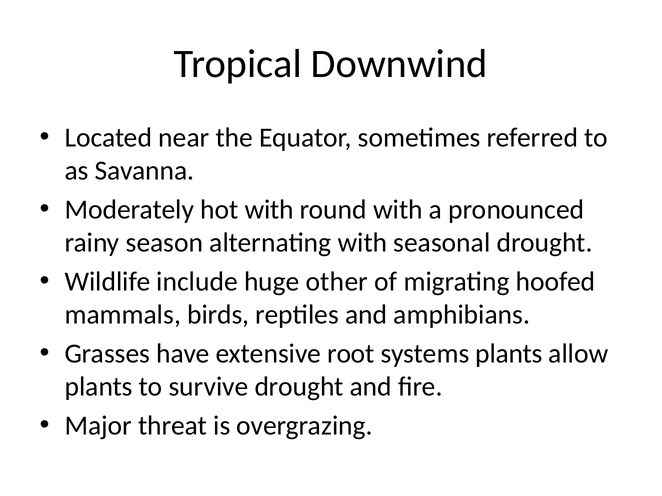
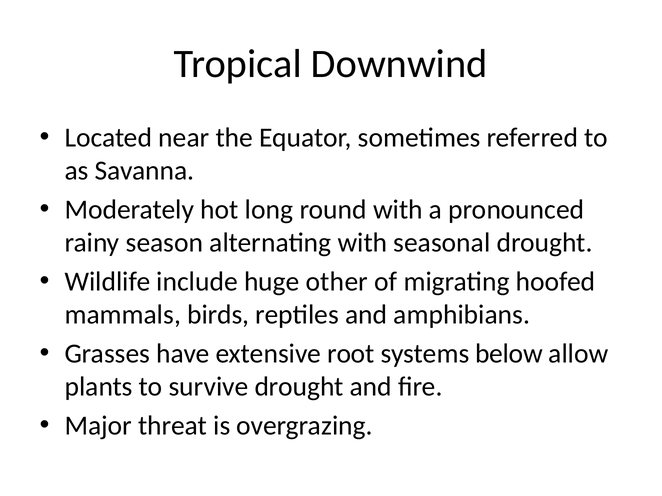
hot with: with -> long
systems plants: plants -> below
